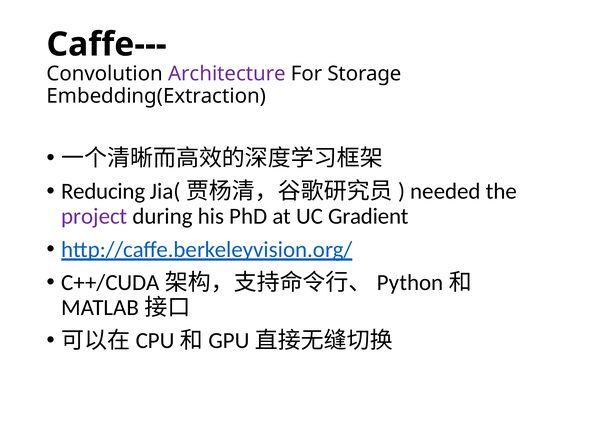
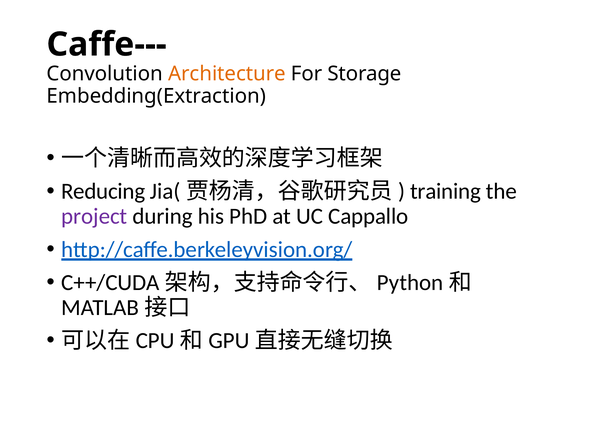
Architecture colour: purple -> orange
needed: needed -> training
Gradient: Gradient -> Cappallo
